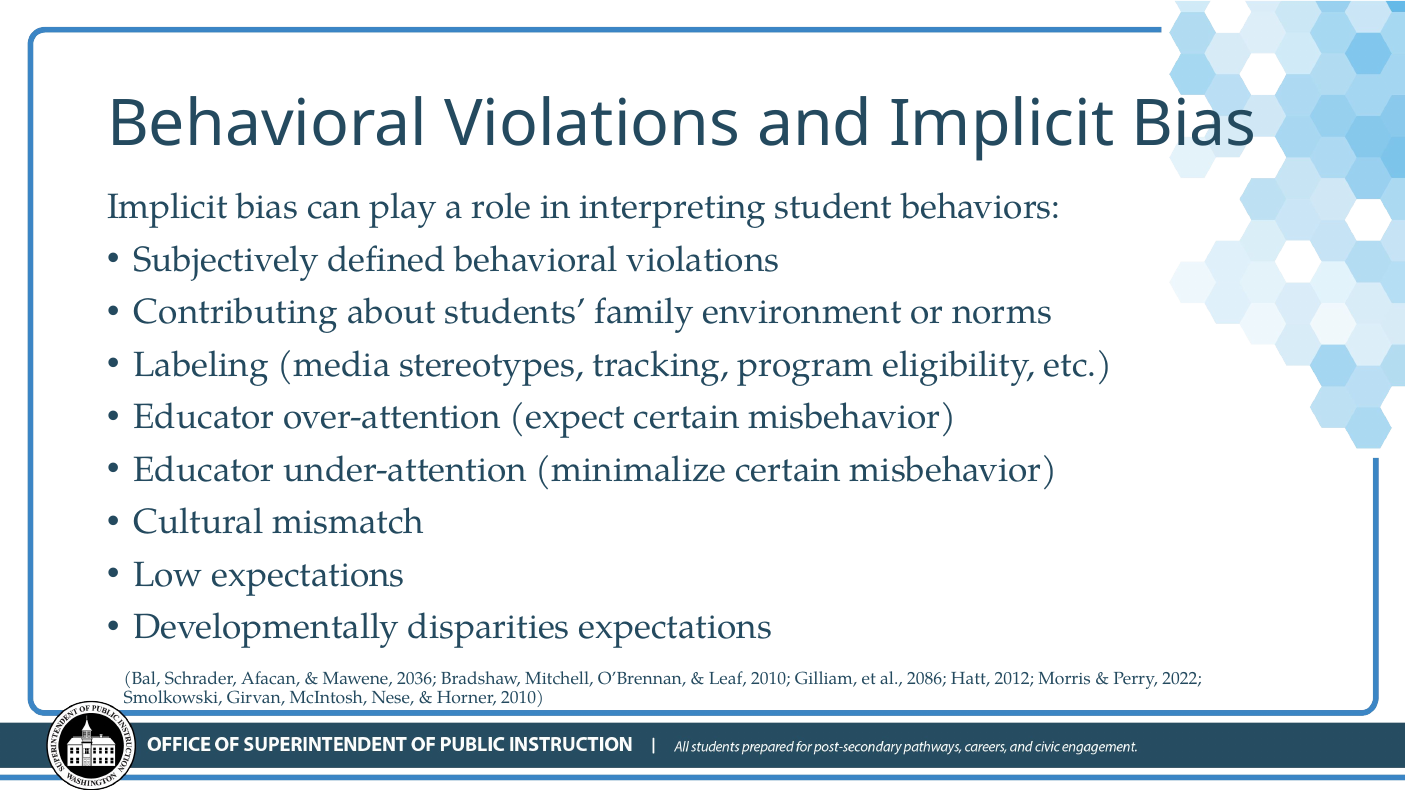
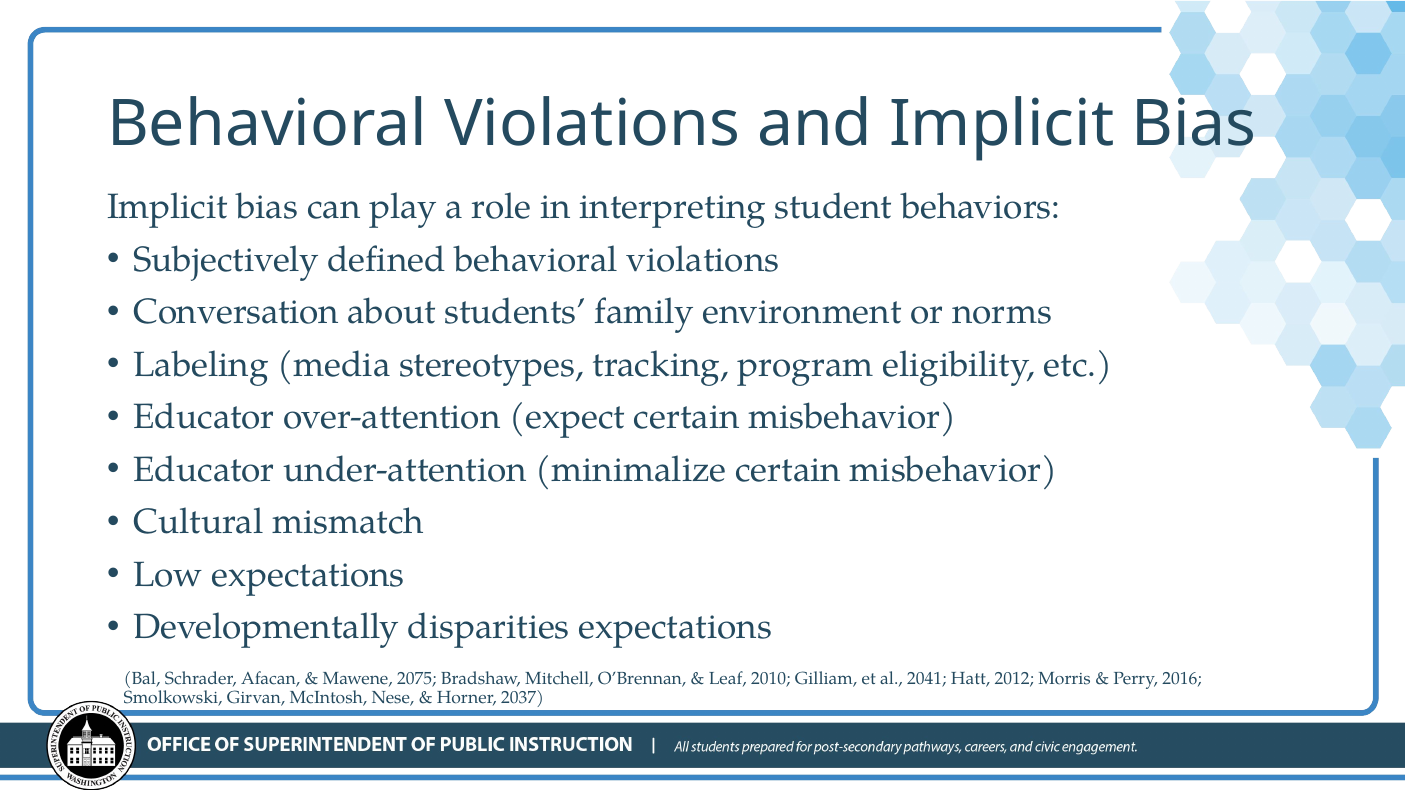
Contributing: Contributing -> Conversation
2036: 2036 -> 2075
2086: 2086 -> 2041
2022: 2022 -> 2016
Horner 2010: 2010 -> 2037
